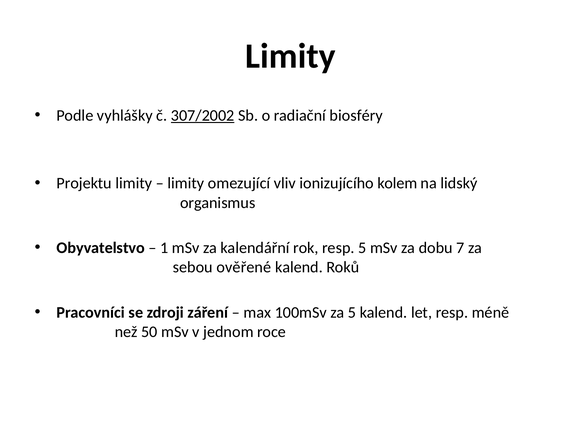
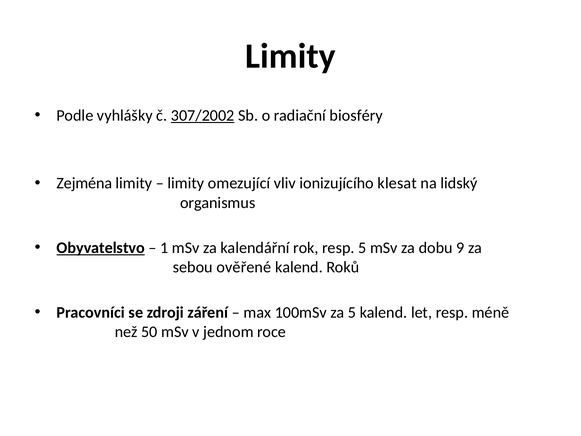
Projektu: Projektu -> Zejména
kolem: kolem -> klesat
Obyvatelstvo underline: none -> present
7: 7 -> 9
